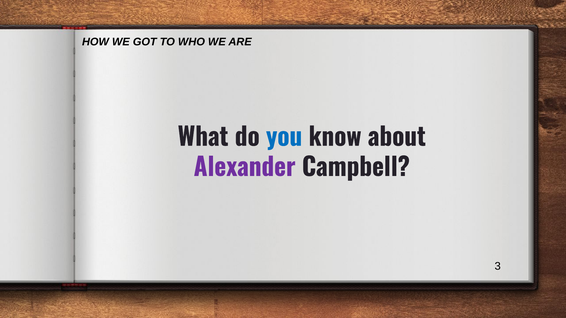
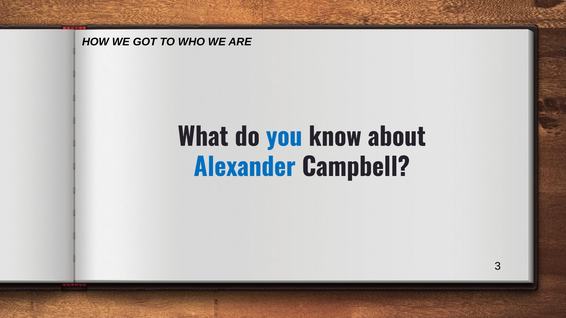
Alexander colour: purple -> blue
